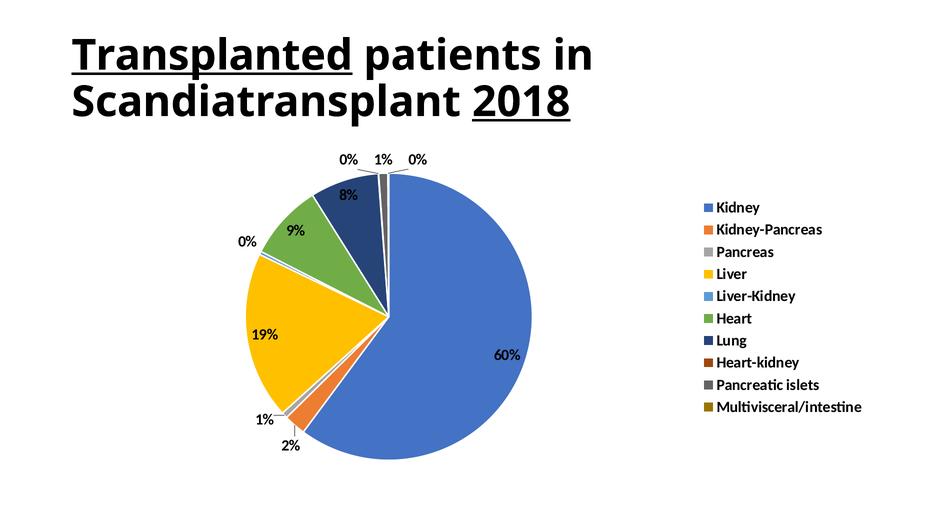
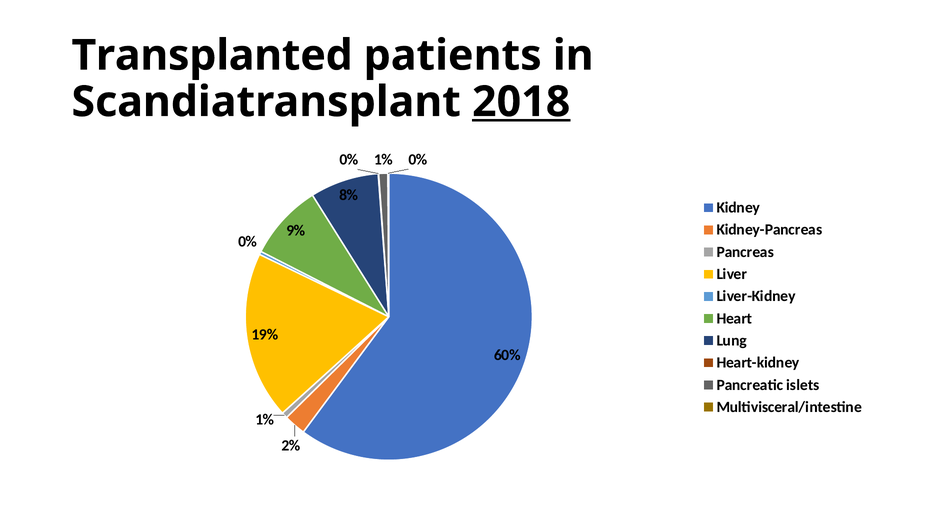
Transplanted underline: present -> none
